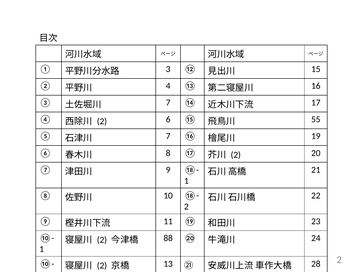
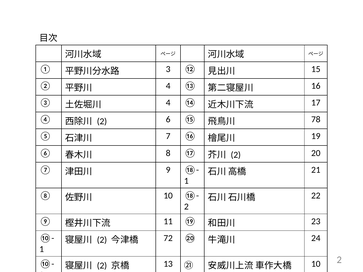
7 at (168, 103): 7 -> 4
55: 55 -> 78
88: 88 -> 72
28 at (316, 264): 28 -> 10
